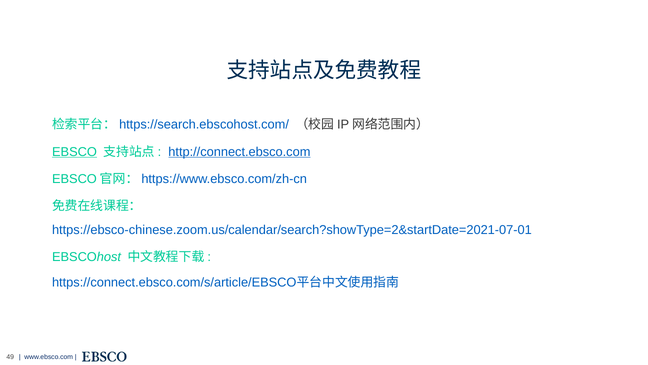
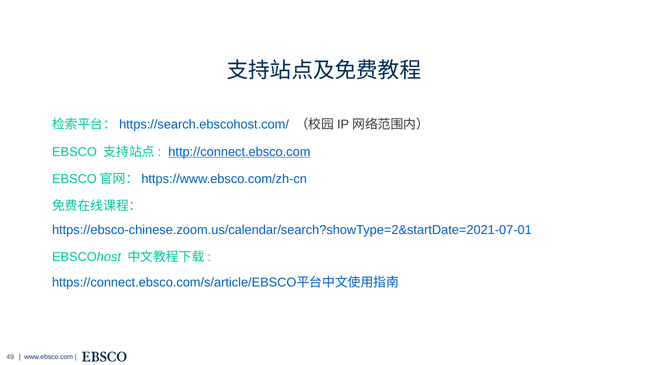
EBSCO underline: present -> none
